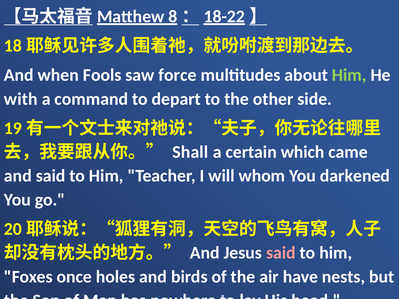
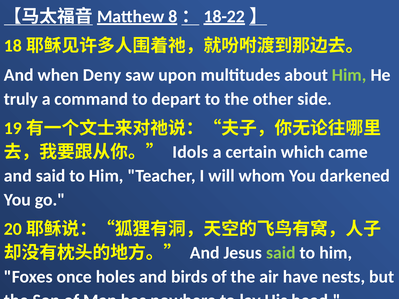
Fools: Fools -> Deny
force: force -> upon
with: with -> truly
Shall: Shall -> Idols
said at (281, 253) colour: pink -> light green
